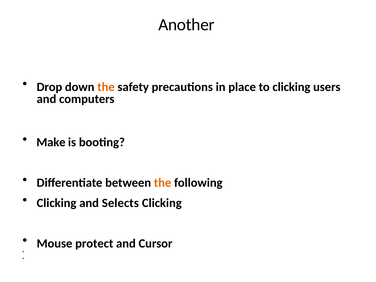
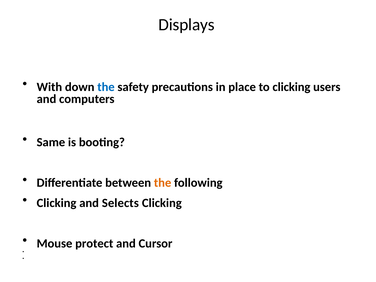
Another: Another -> Displays
Drop: Drop -> With
the at (106, 87) colour: orange -> blue
Make: Make -> Same
